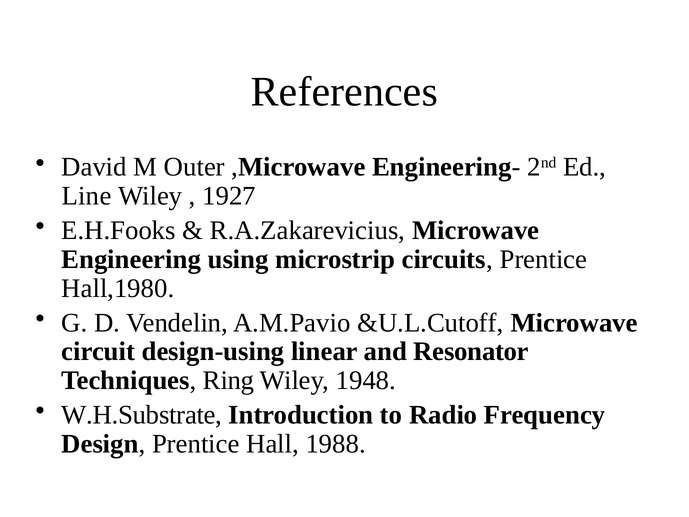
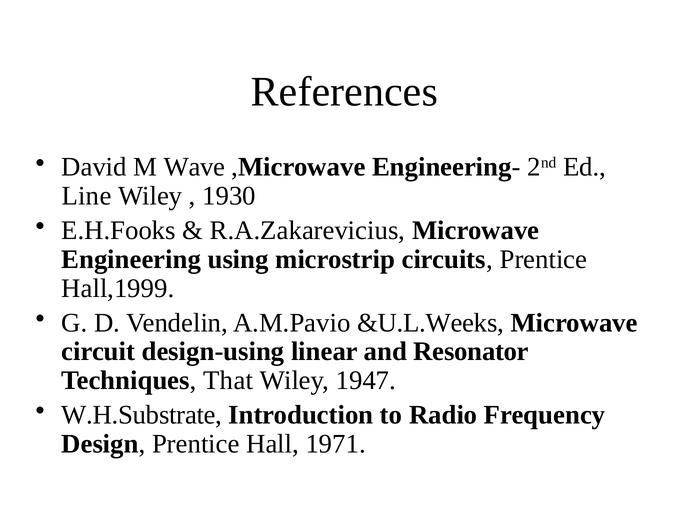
Outer: Outer -> Wave
1927: 1927 -> 1930
Hall,1980: Hall,1980 -> Hall,1999
&U.L.Cutoff: &U.L.Cutoff -> &U.L.Weeks
Ring: Ring -> That
1948: 1948 -> 1947
1988: 1988 -> 1971
